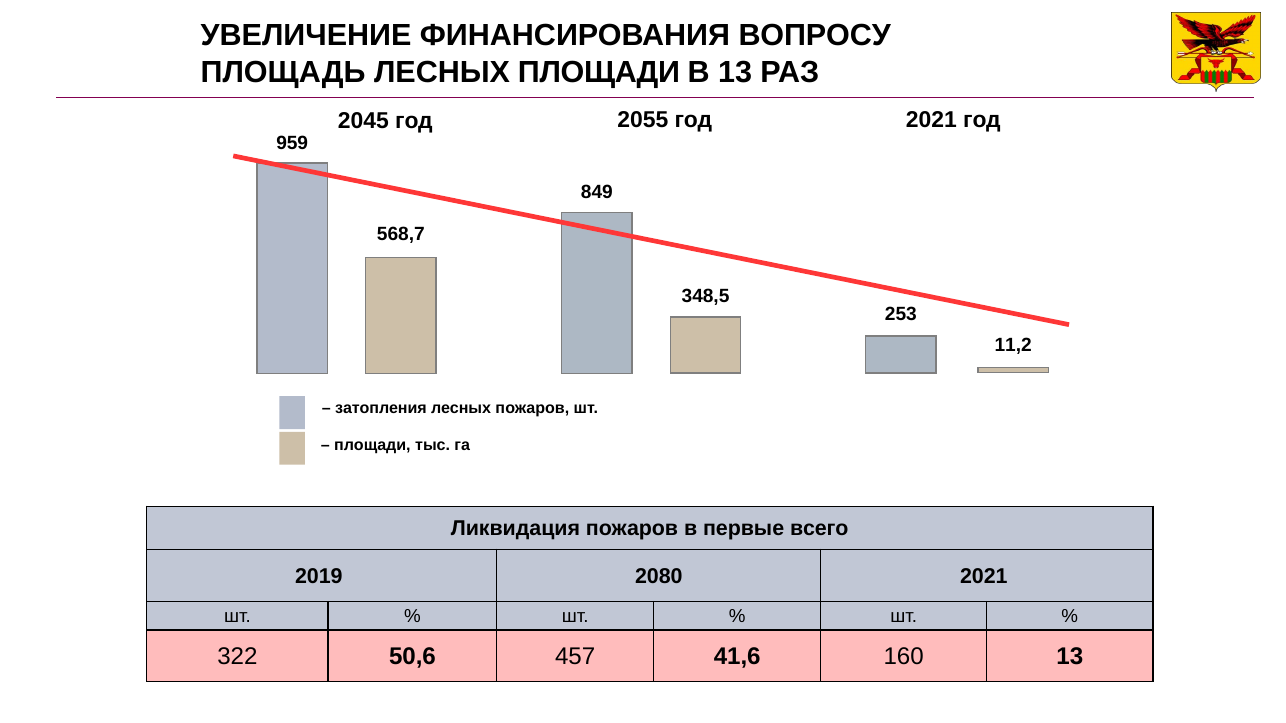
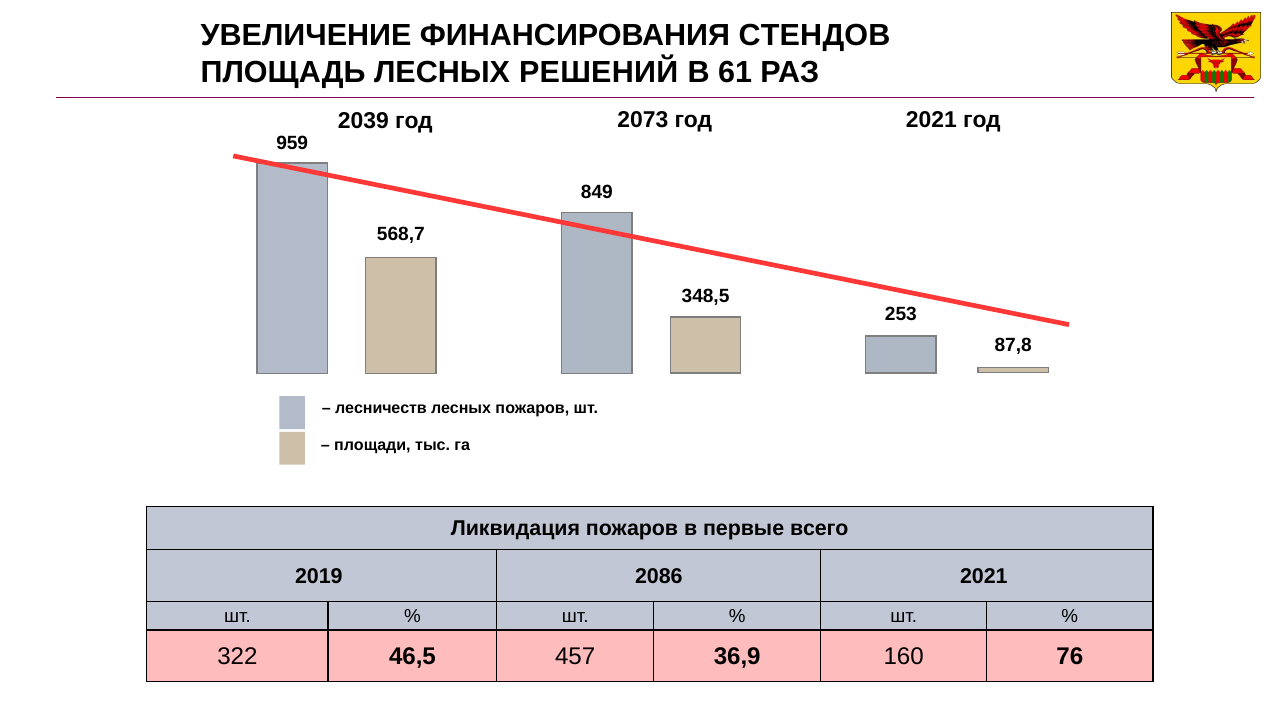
ВОПРОСУ: ВОПРОСУ -> СТЕНДОВ
ЛЕСНЫХ ПЛОЩАДИ: ПЛОЩАДИ -> РЕШЕНИЙ
В 13: 13 -> 61
2045: 2045 -> 2039
2055: 2055 -> 2073
11,2: 11,2 -> 87,8
затопления: затопления -> лесничеств
2080: 2080 -> 2086
50,6: 50,6 -> 46,5
41,6: 41,6 -> 36,9
160 13: 13 -> 76
